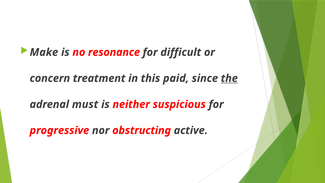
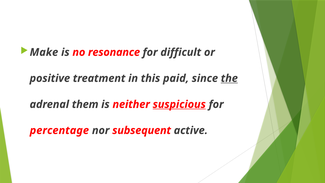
concern: concern -> positive
must: must -> them
suspicious underline: none -> present
progressive: progressive -> percentage
obstructing: obstructing -> subsequent
